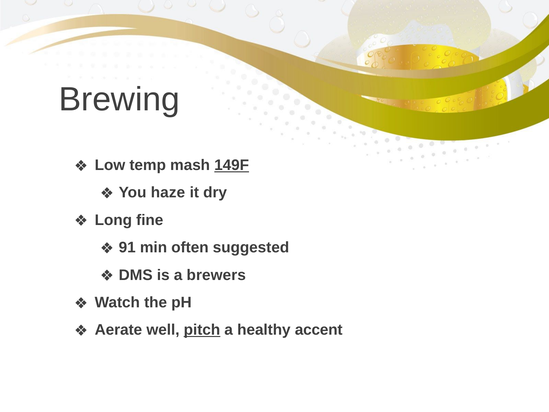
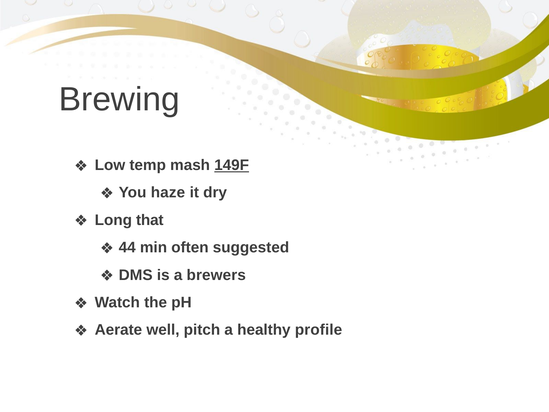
fine: fine -> that
91: 91 -> 44
pitch underline: present -> none
accent: accent -> profile
